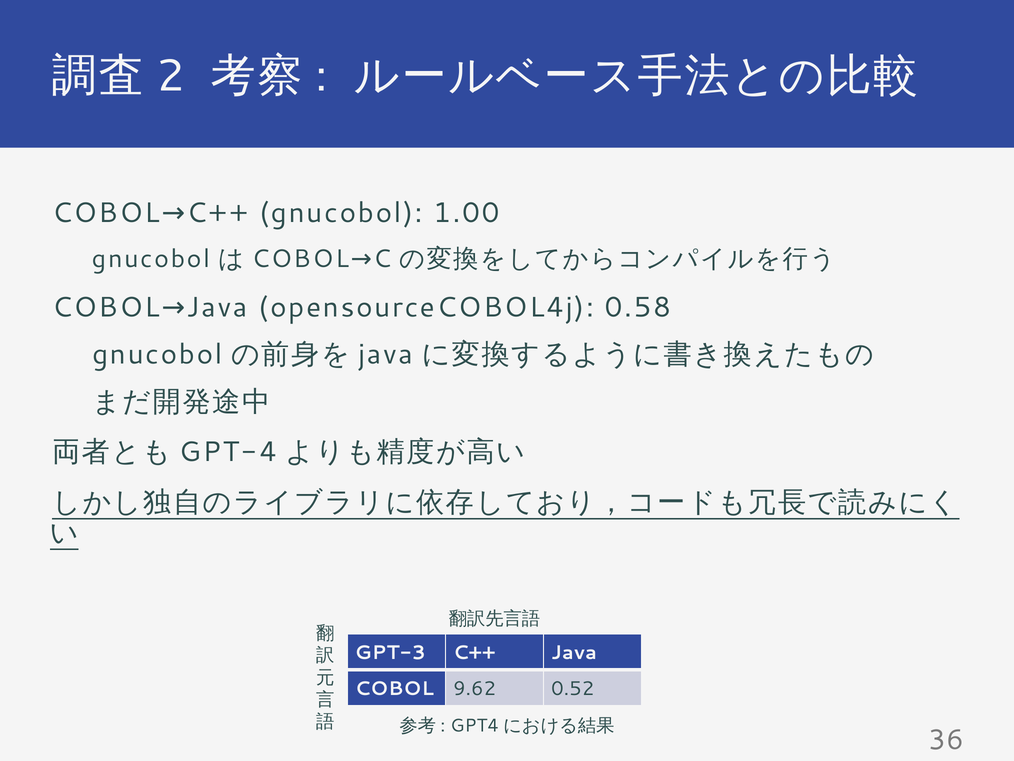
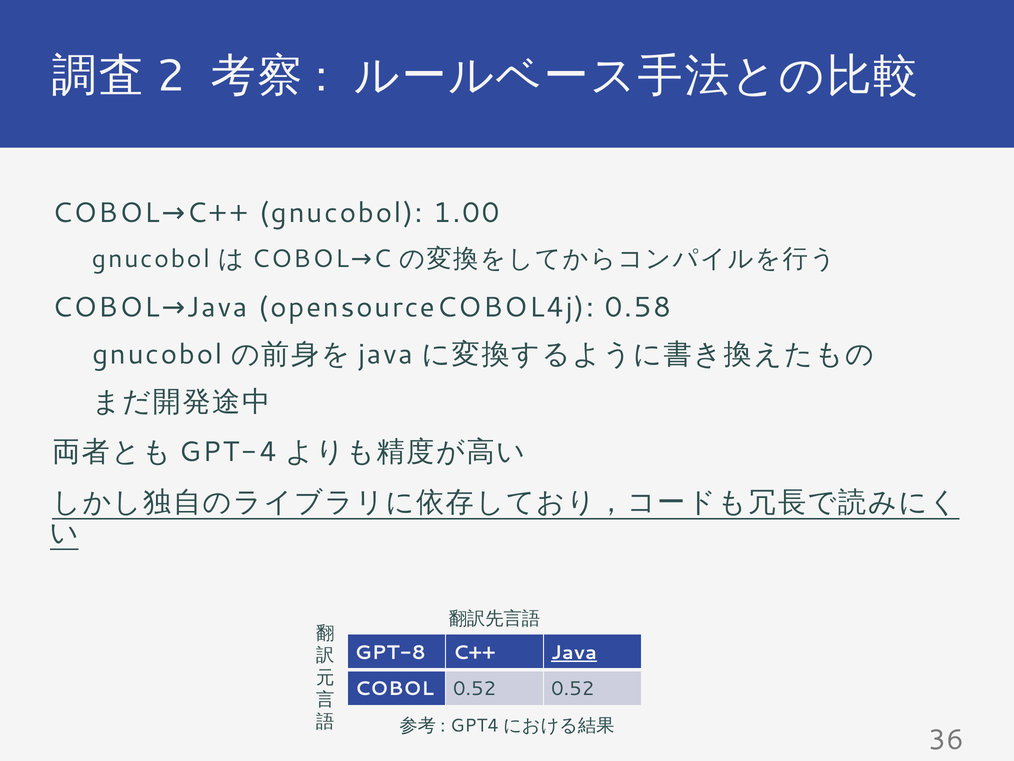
GPT-3: GPT-3 -> GPT-8
Java at (574, 652) underline: none -> present
COBOL 9.62: 9.62 -> 0.52
